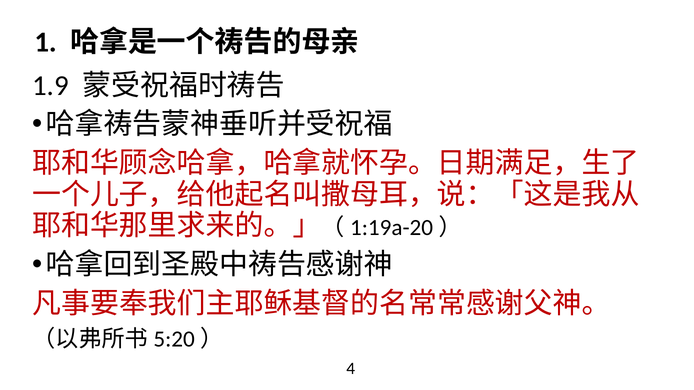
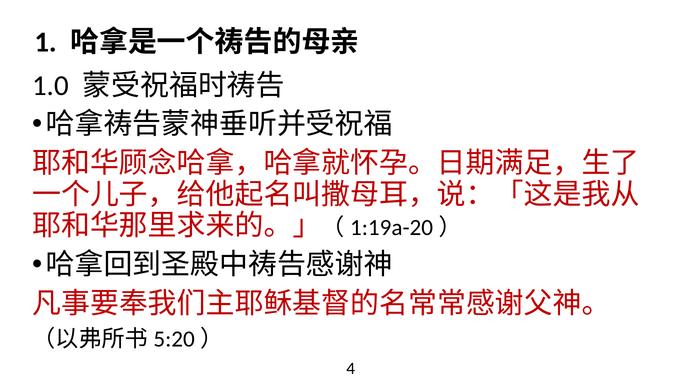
1.9: 1.9 -> 1.0
